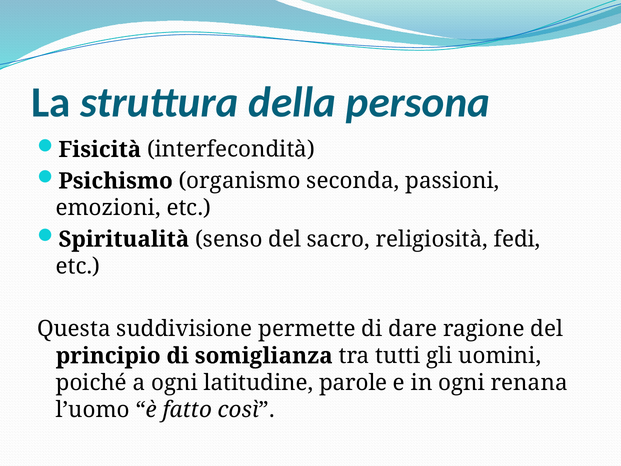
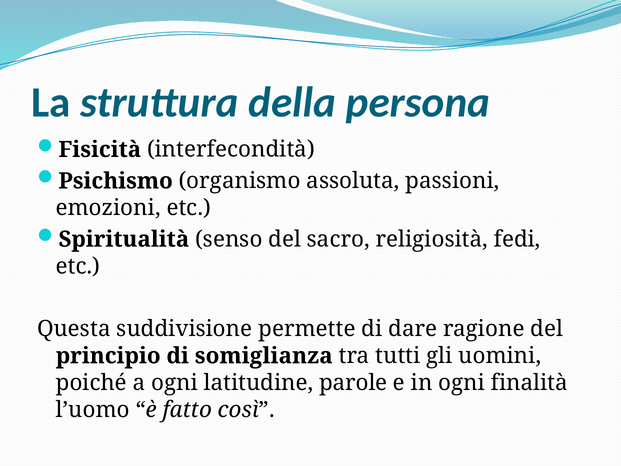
seconda: seconda -> assoluta
renana: renana -> finalità
